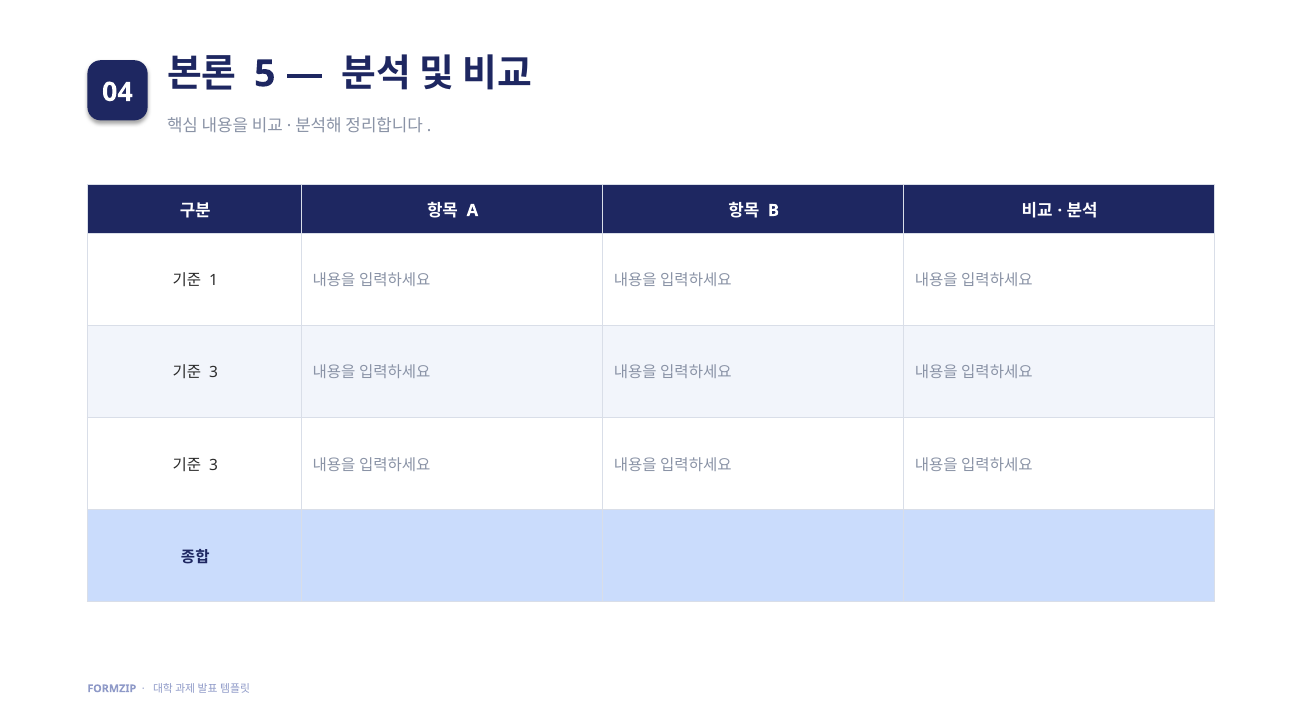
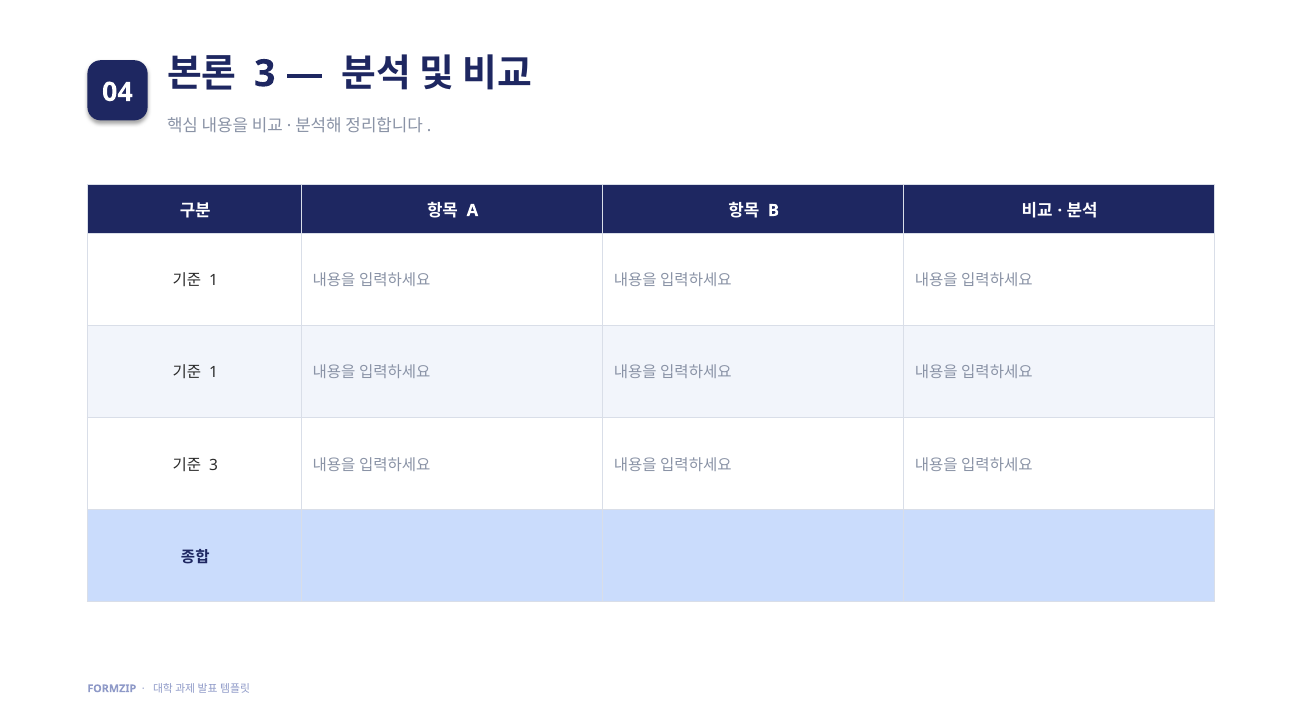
5 at (265, 74): 5 -> 3
3 at (214, 373): 3 -> 1
